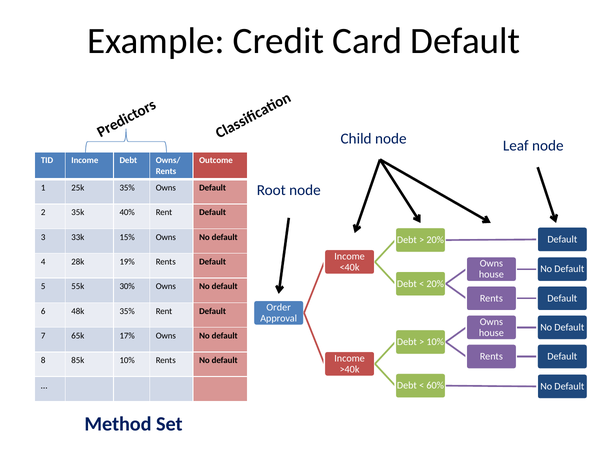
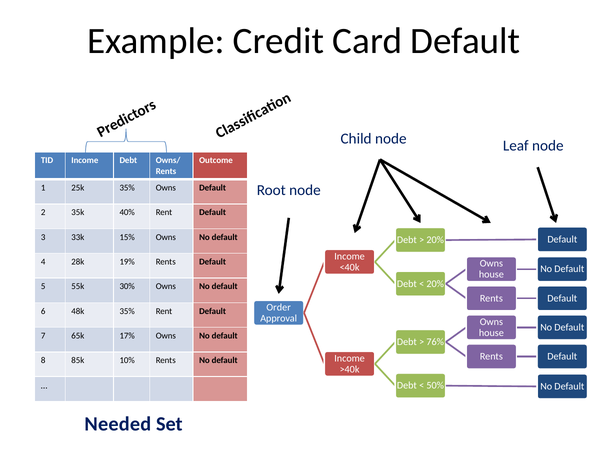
10% at (435, 342): 10% -> 76%
60%: 60% -> 50%
Method: Method -> Needed
